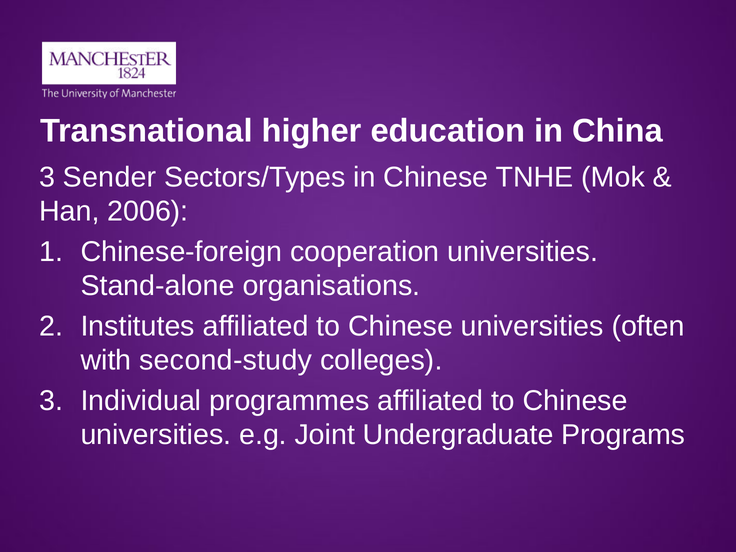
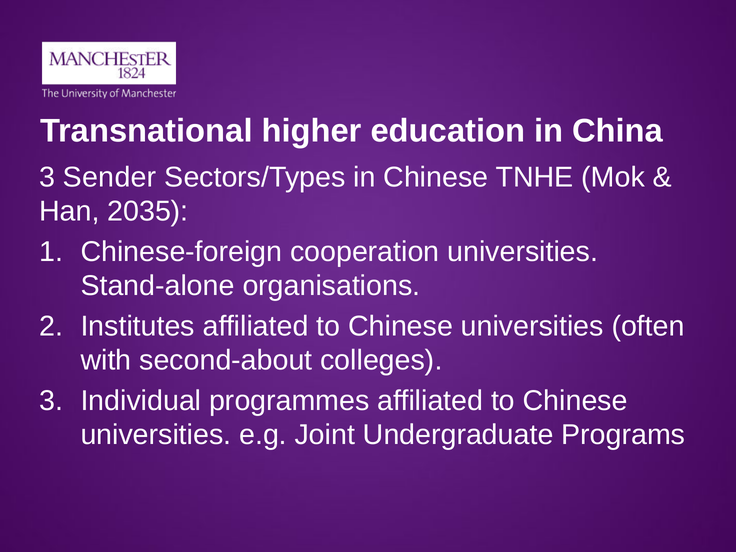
2006: 2006 -> 2035
second-study: second-study -> second-about
